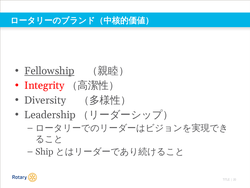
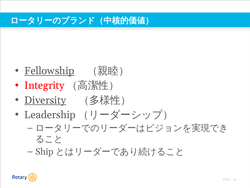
Diversity underline: none -> present
